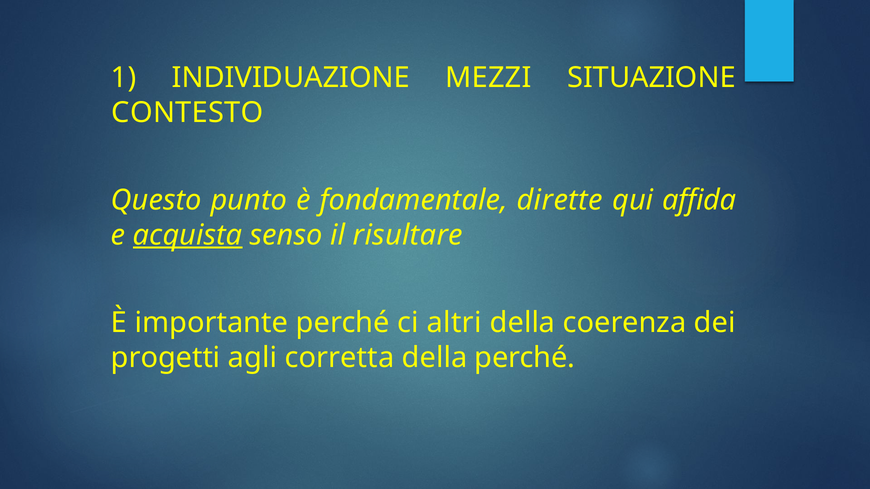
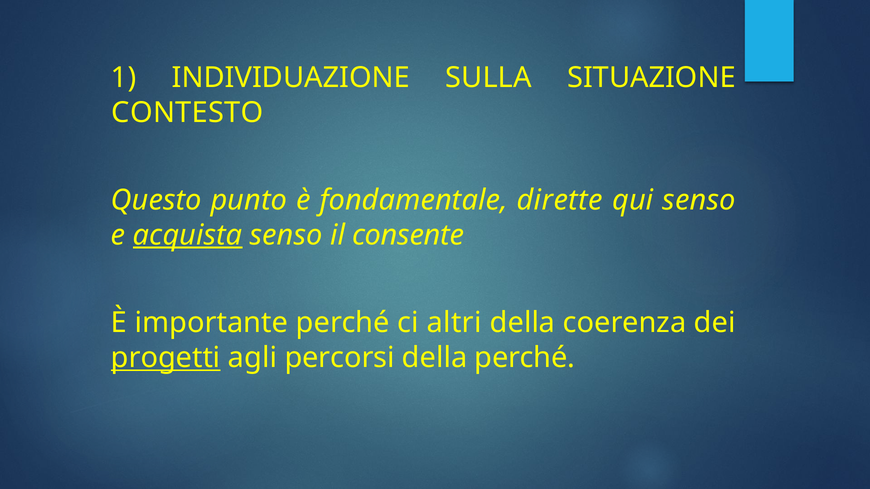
MEZZI: MEZZI -> SULLA
qui affida: affida -> senso
risultare: risultare -> consente
progetti underline: none -> present
corretta: corretta -> percorsi
